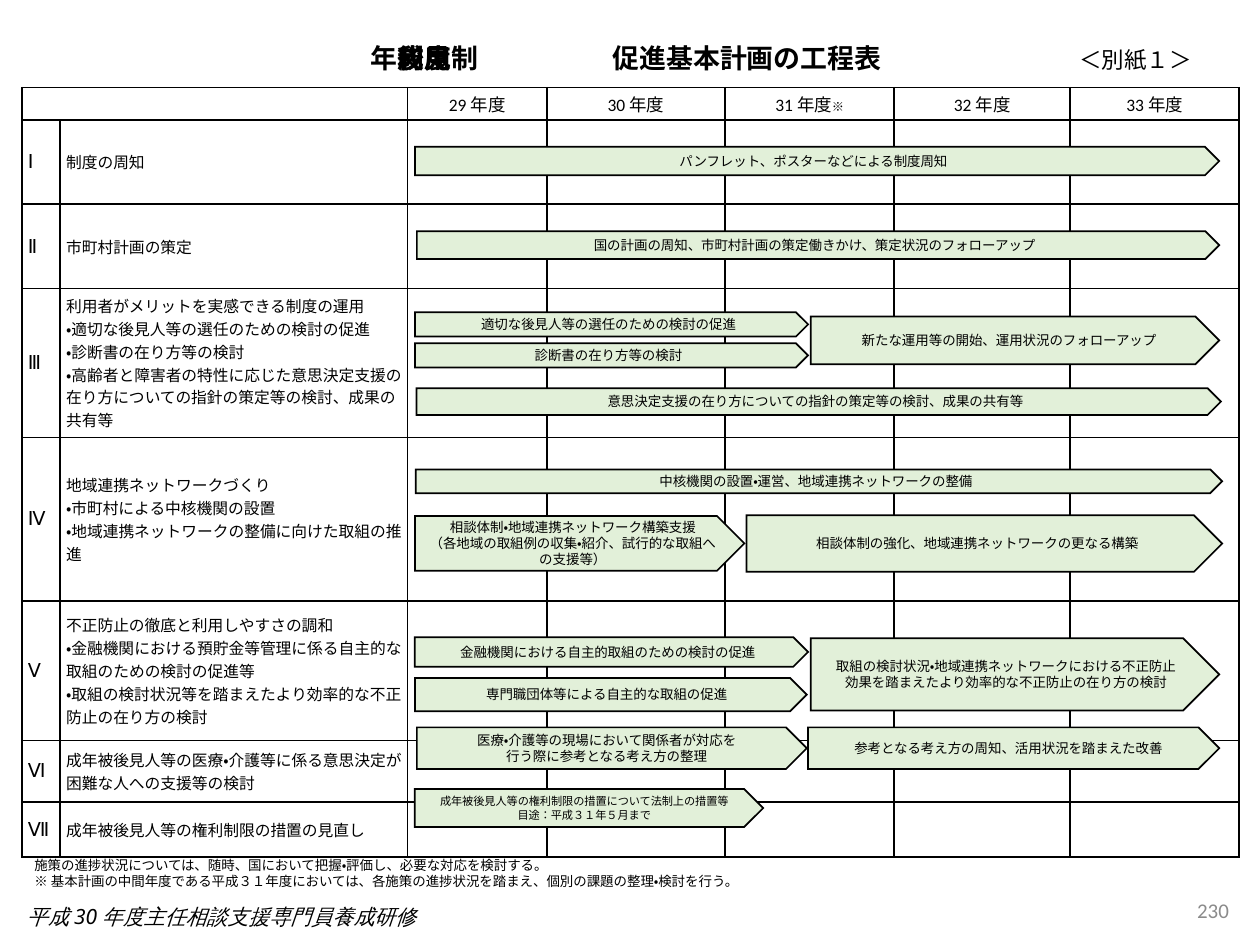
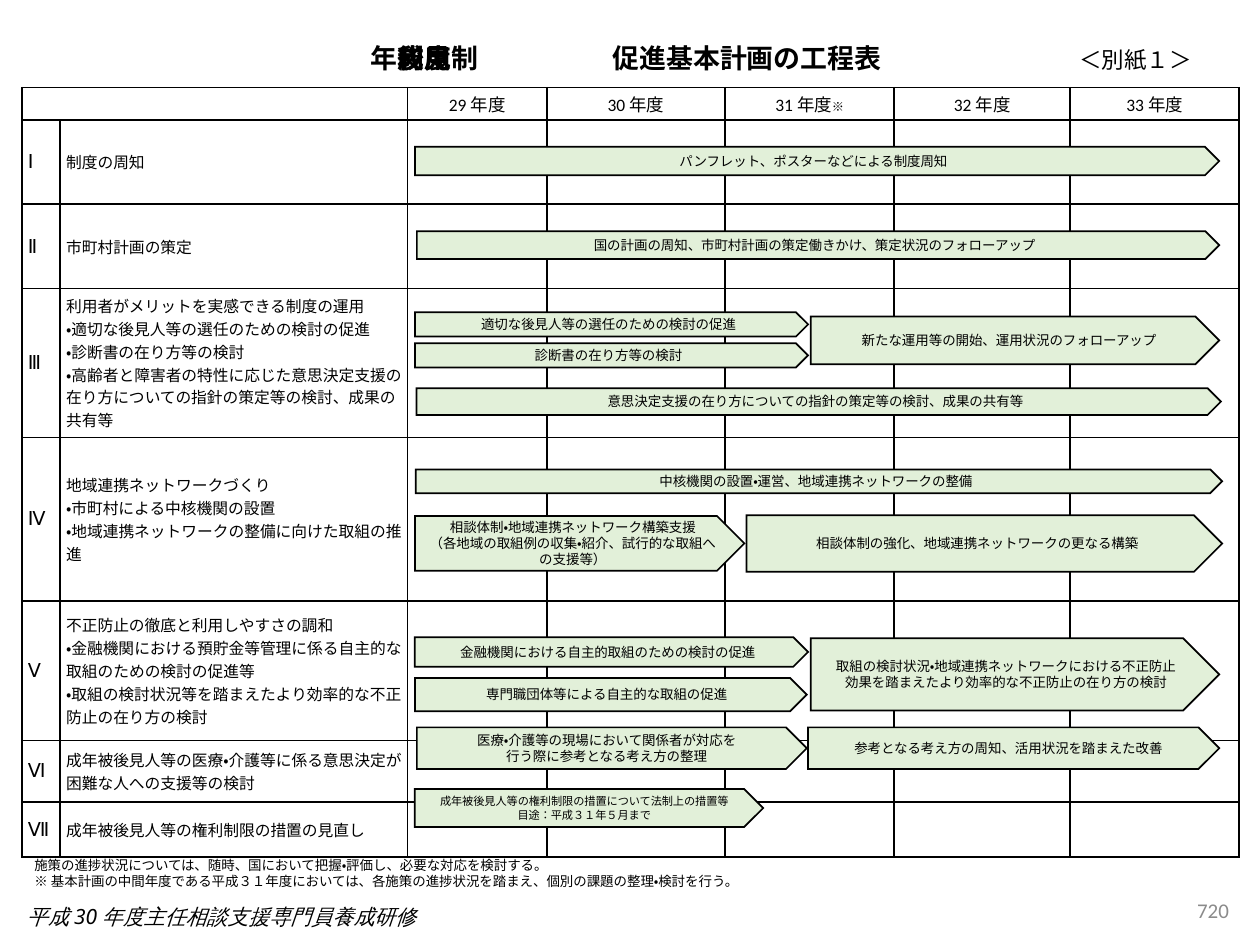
230: 230 -> 720
